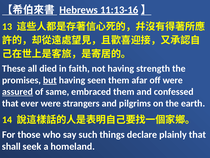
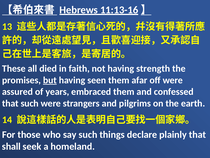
assured underline: present -> none
same: same -> years
that ever: ever -> such
